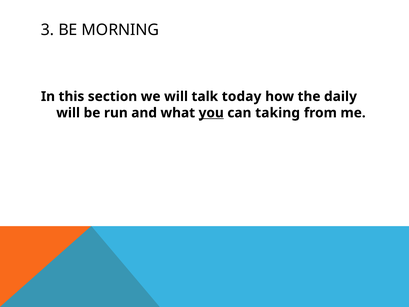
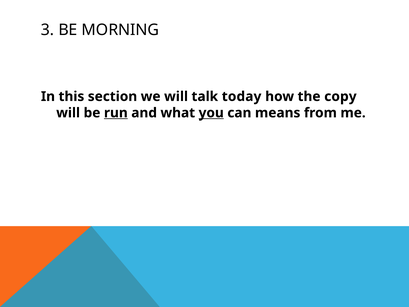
daily: daily -> copy
run underline: none -> present
taking: taking -> means
